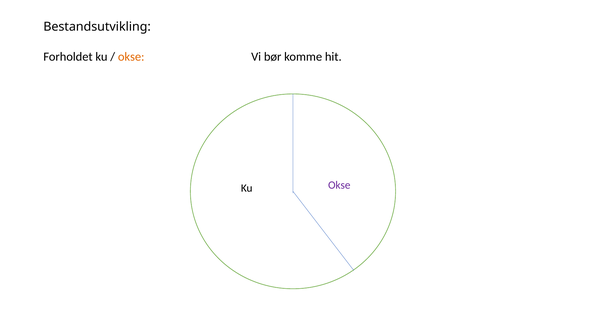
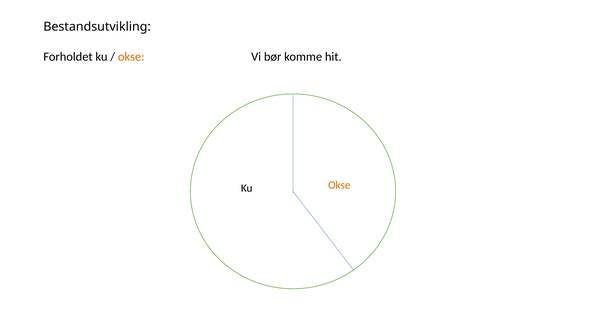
Okse at (339, 185) colour: purple -> orange
